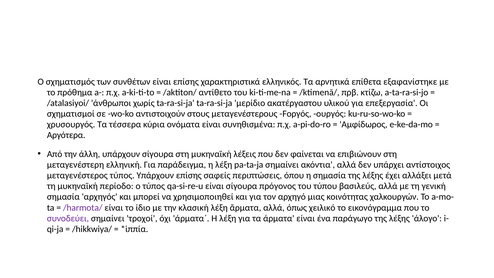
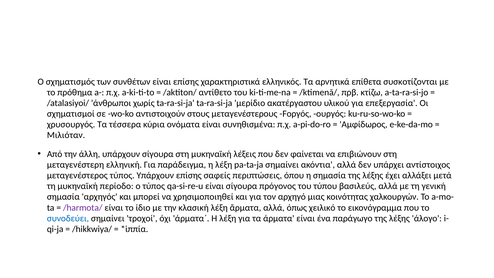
εξαφανίστηκε: εξαφανίστηκε -> συσκοτίζονται
Αργότερα: Αργότερα -> Μιλιόταν
συνοδεύει colour: purple -> blue
